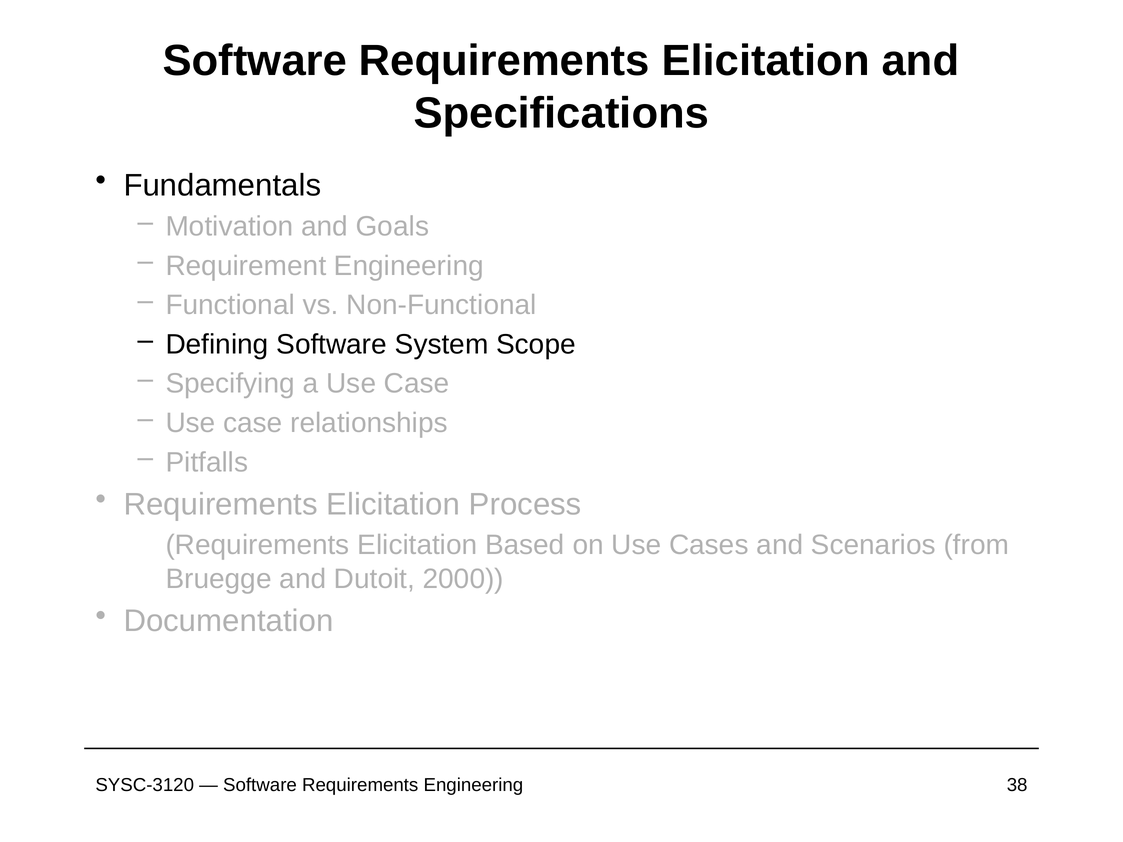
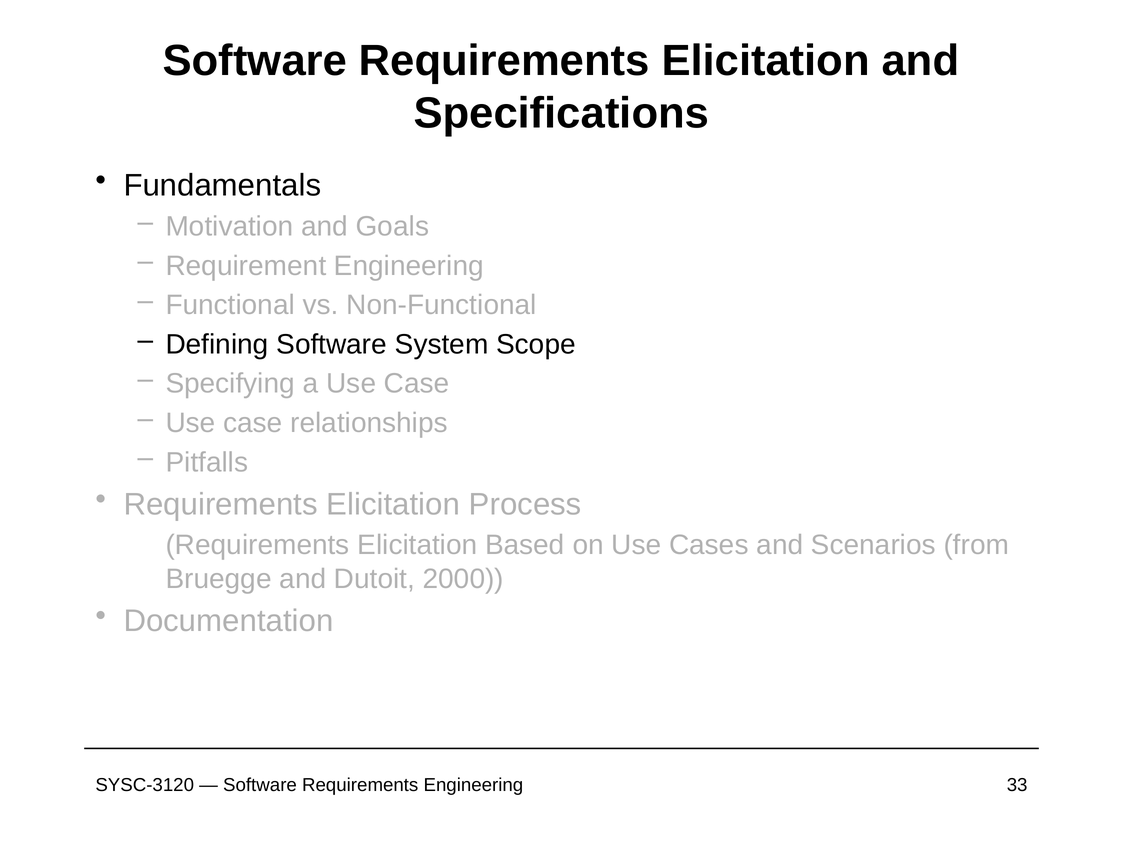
38: 38 -> 33
